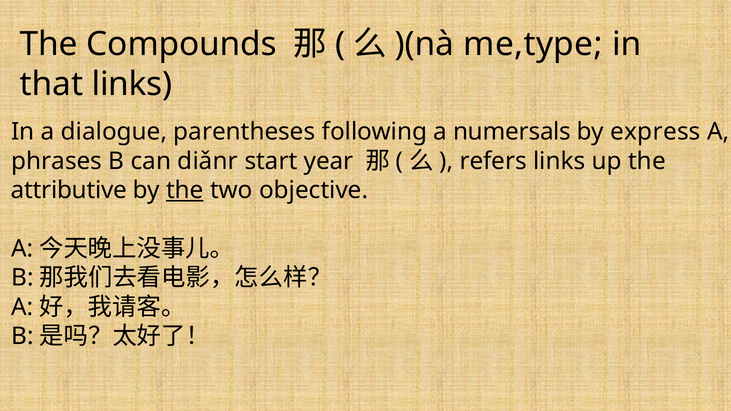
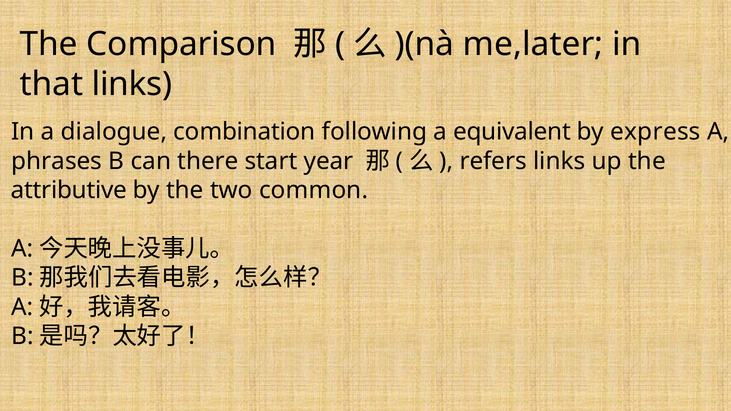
Compounds: Compounds -> Comparison
me,type: me,type -> me,later
parentheses: parentheses -> combination
numersals: numersals -> equivalent
diǎnr: diǎnr -> there
the at (185, 190) underline: present -> none
objective: objective -> common
